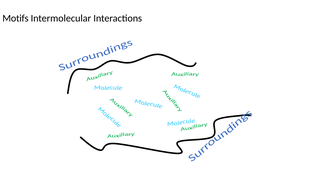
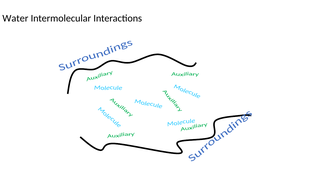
Motifs: Motifs -> Water
